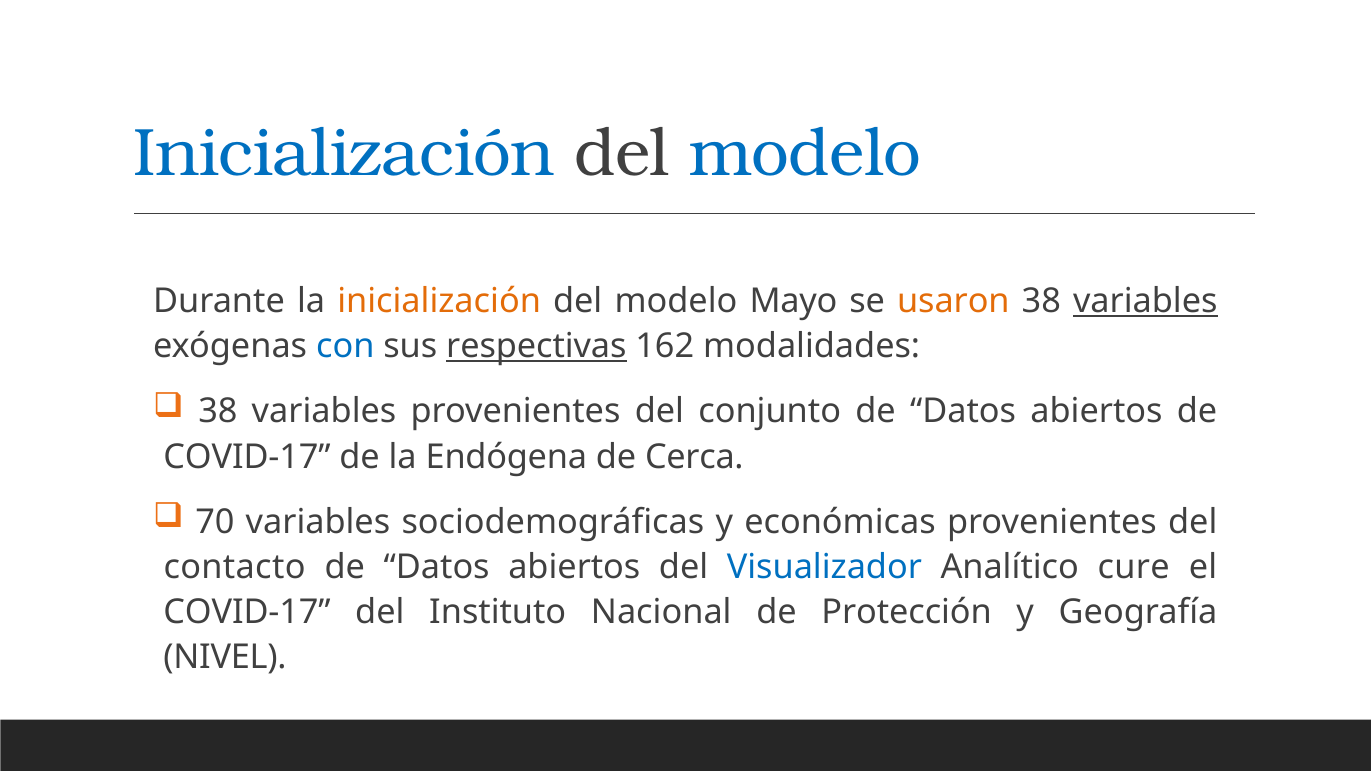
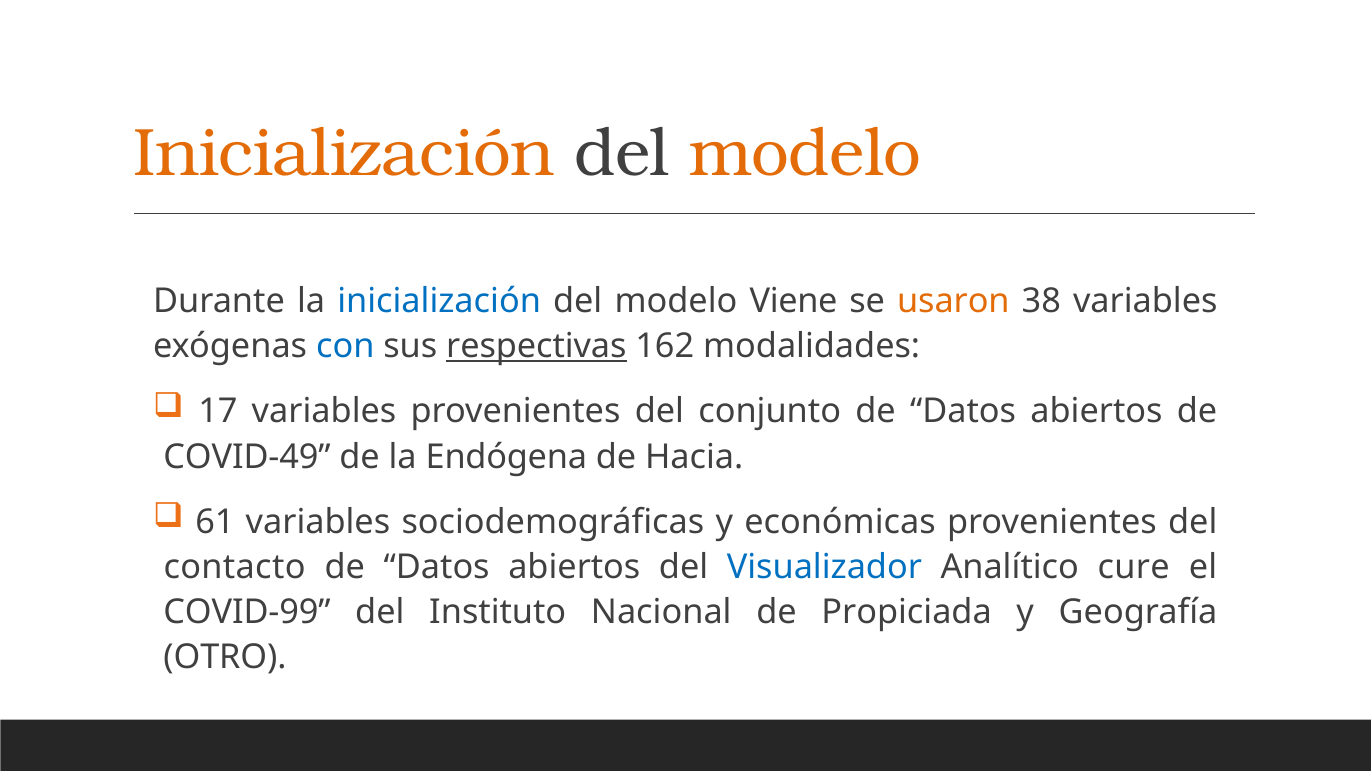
Inicialización at (344, 154) colour: blue -> orange
modelo at (805, 154) colour: blue -> orange
inicialización at (439, 301) colour: orange -> blue
Mayo: Mayo -> Viene
variables at (1145, 301) underline: present -> none
38 at (218, 412): 38 -> 17
COVID-17 at (247, 457): COVID-17 -> COVID-49
Cerca: Cerca -> Hacia
70: 70 -> 61
COVID-17 at (247, 613): COVID-17 -> COVID-99
Protección: Protección -> Propiciada
NIVEL: NIVEL -> OTRO
